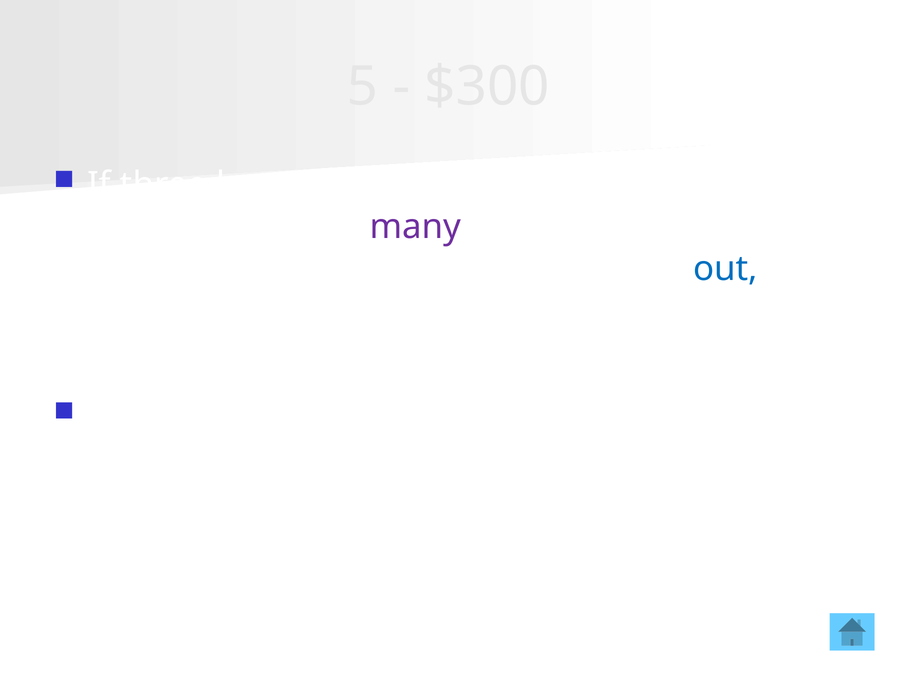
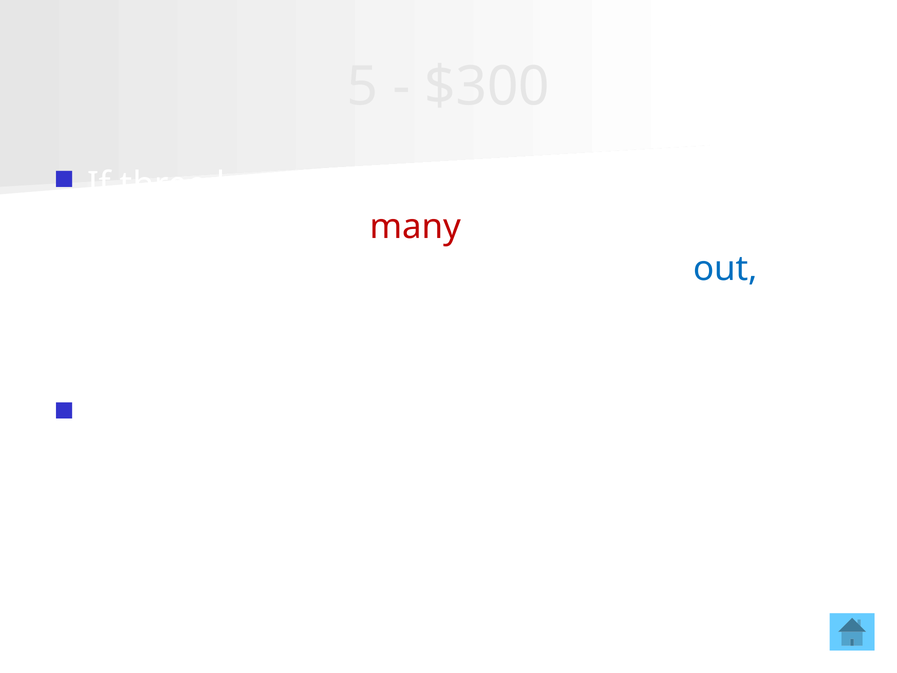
many colour: purple -> red
